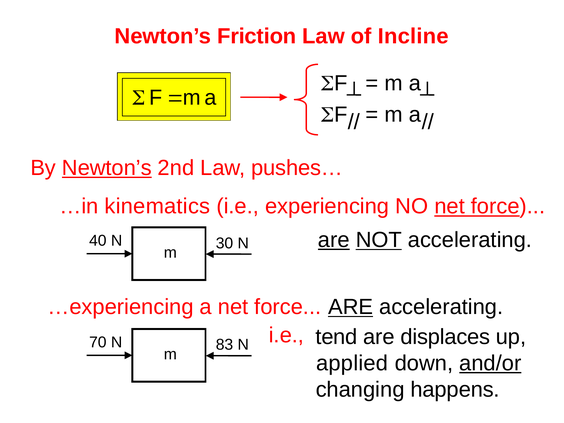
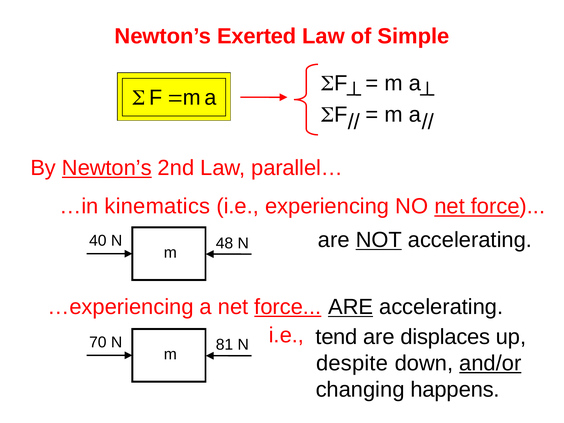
Friction: Friction -> Exerted
Incline: Incline -> Simple
pushes…: pushes… -> parallel…
are at (334, 240) underline: present -> none
30: 30 -> 48
force at (288, 307) underline: none -> present
83: 83 -> 81
applied: applied -> despite
